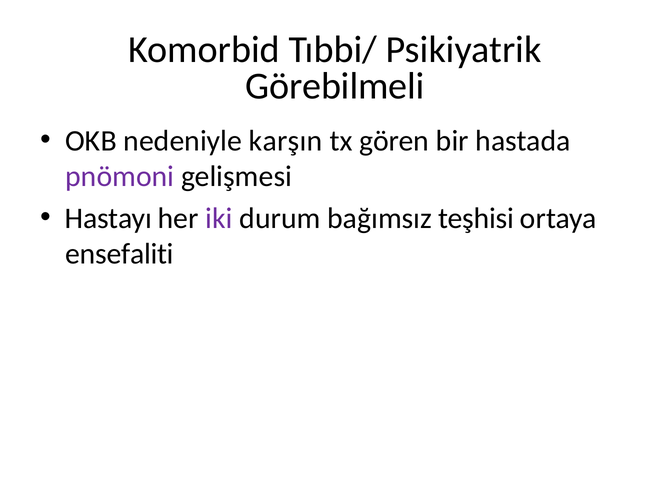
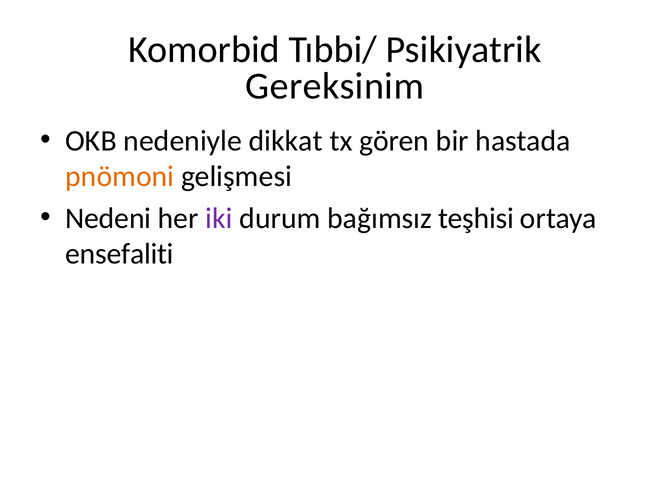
Görebilmeli: Görebilmeli -> Gereksinim
karşın: karşın -> dikkat
pnömoni colour: purple -> orange
Hastayı: Hastayı -> Nedeni
